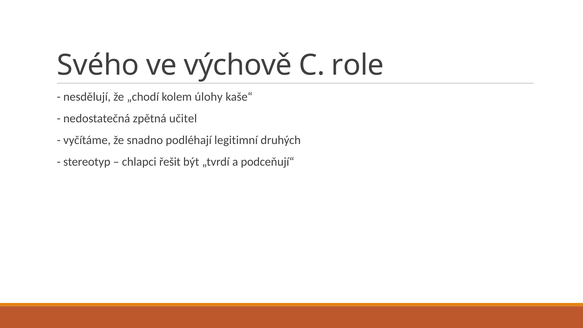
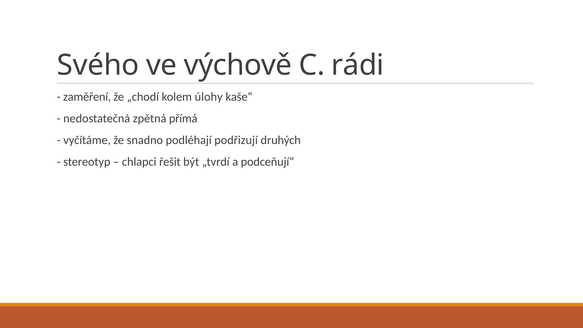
role: role -> rádi
nesdělují: nesdělují -> zaměření
učitel: učitel -> přímá
legitimní: legitimní -> podřizují
